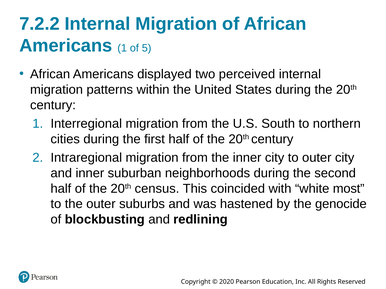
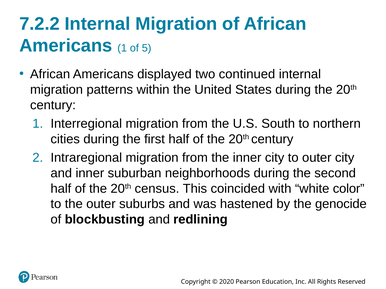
perceived: perceived -> continued
most: most -> color
